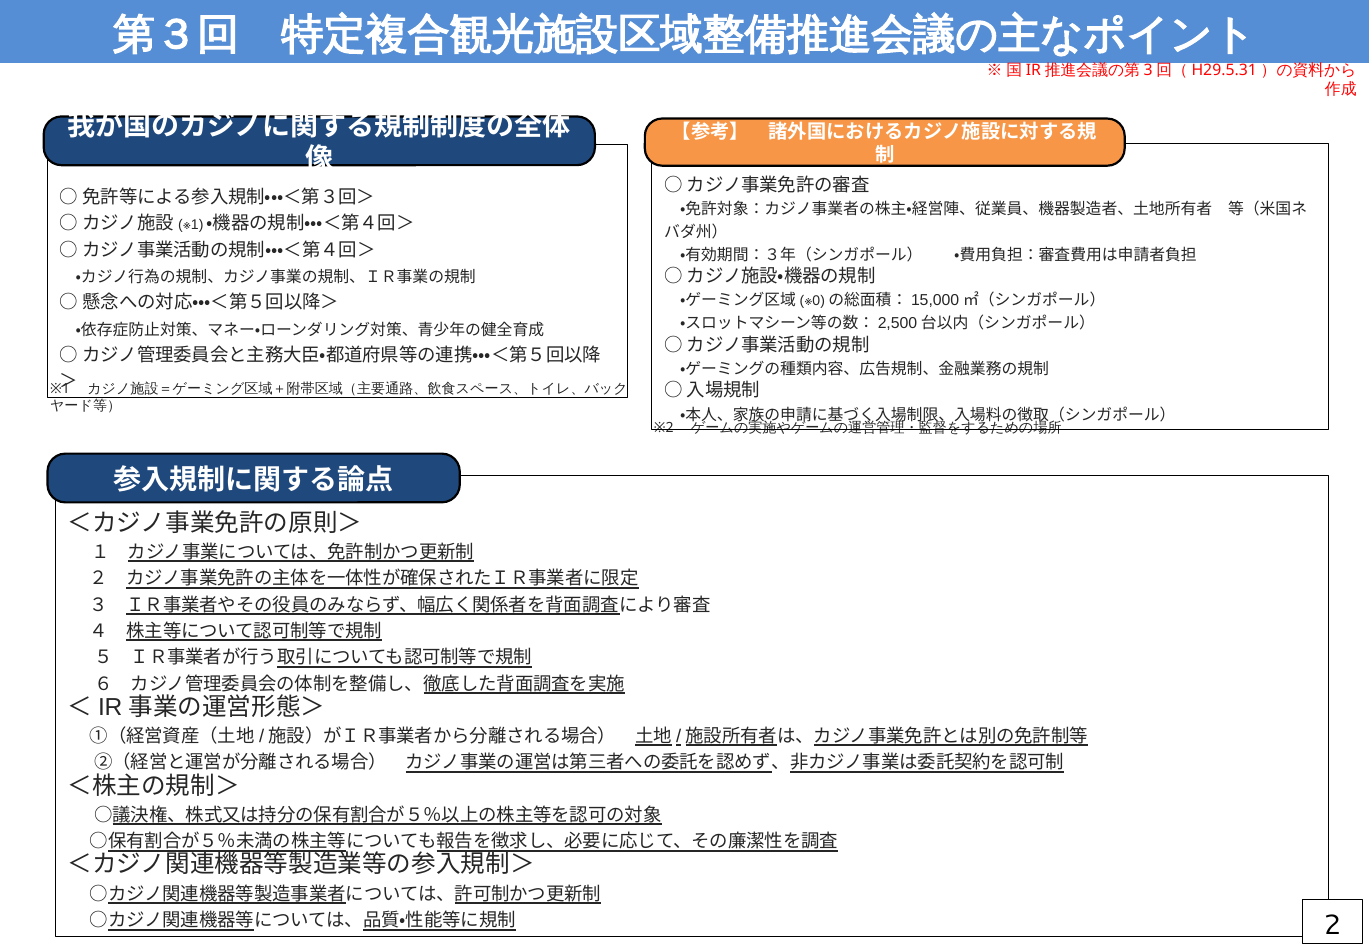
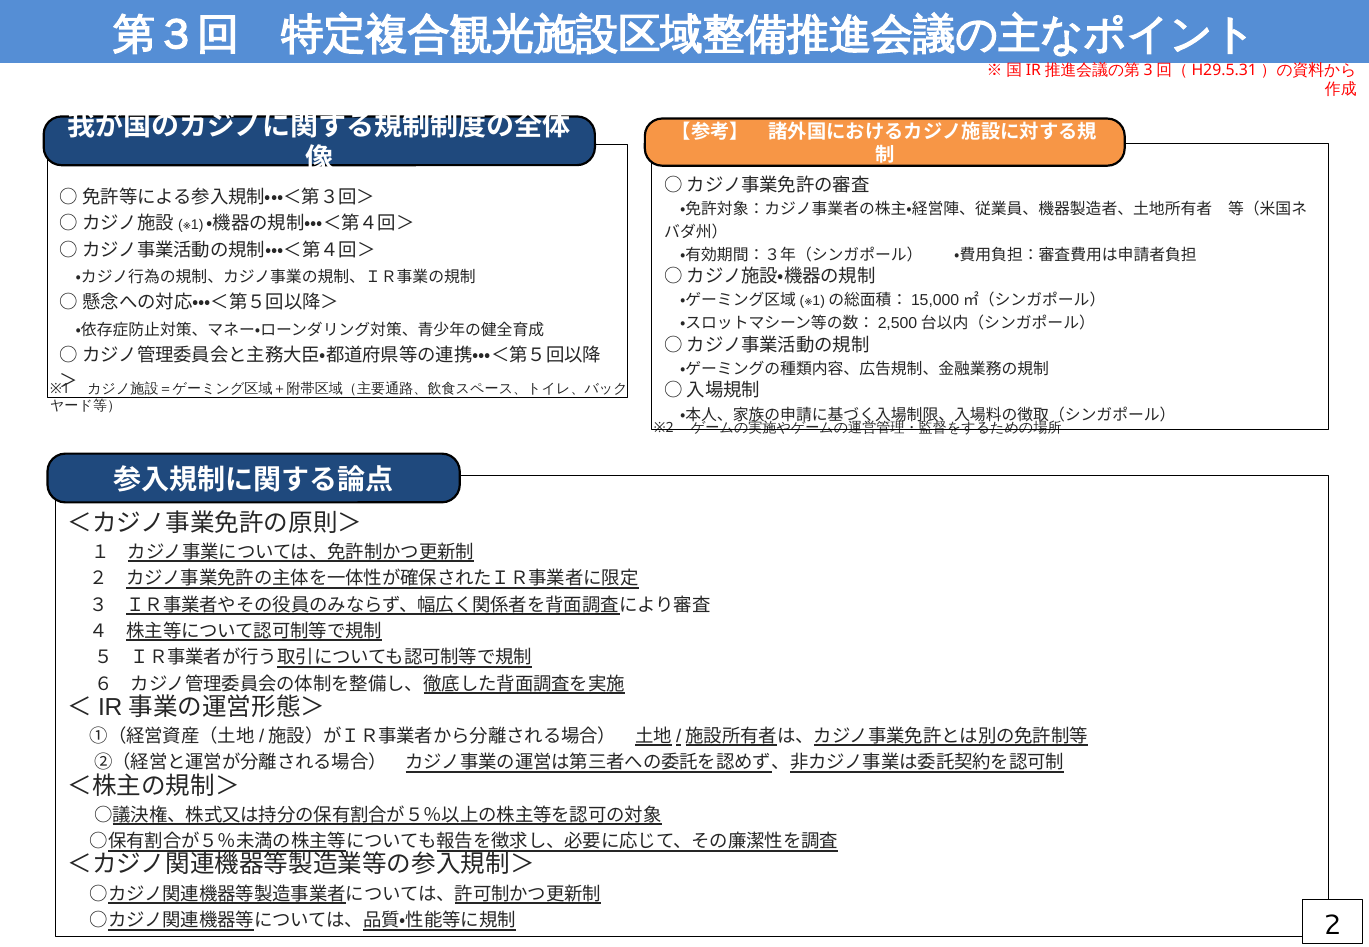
0 at (819, 302): 0 -> 1
